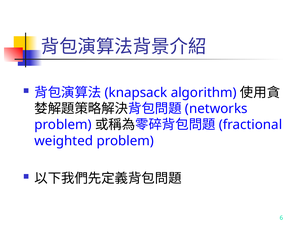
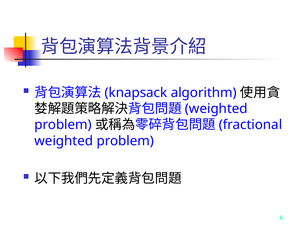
networks at (216, 109): networks -> weighted
